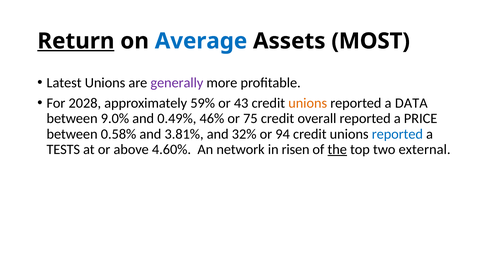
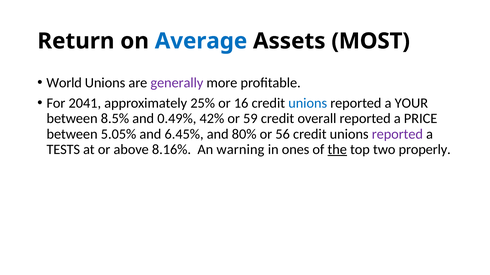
Return underline: present -> none
Latest: Latest -> World
2028: 2028 -> 2041
59%: 59% -> 25%
43: 43 -> 16
unions at (308, 103) colour: orange -> blue
DATA: DATA -> YOUR
9.0%: 9.0% -> 8.5%
46%: 46% -> 42%
75: 75 -> 59
0.58%: 0.58% -> 5.05%
3.81%: 3.81% -> 6.45%
32%: 32% -> 80%
94: 94 -> 56
reported at (397, 134) colour: blue -> purple
4.60%: 4.60% -> 8.16%
network: network -> warning
risen: risen -> ones
external: external -> properly
